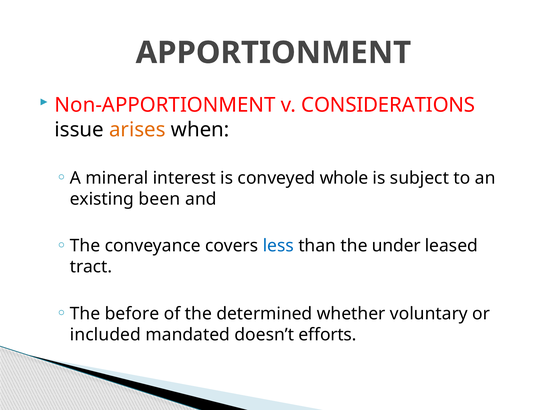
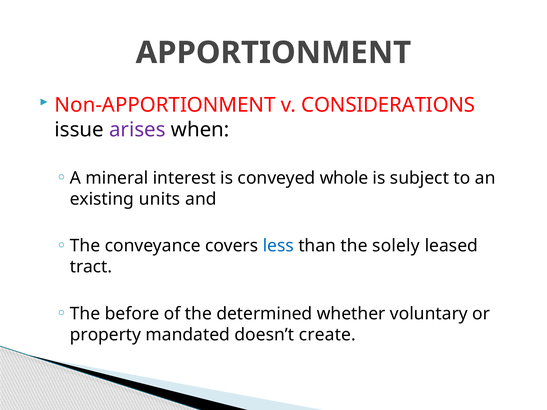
arises colour: orange -> purple
been: been -> units
under: under -> solely
included: included -> property
efforts: efforts -> create
